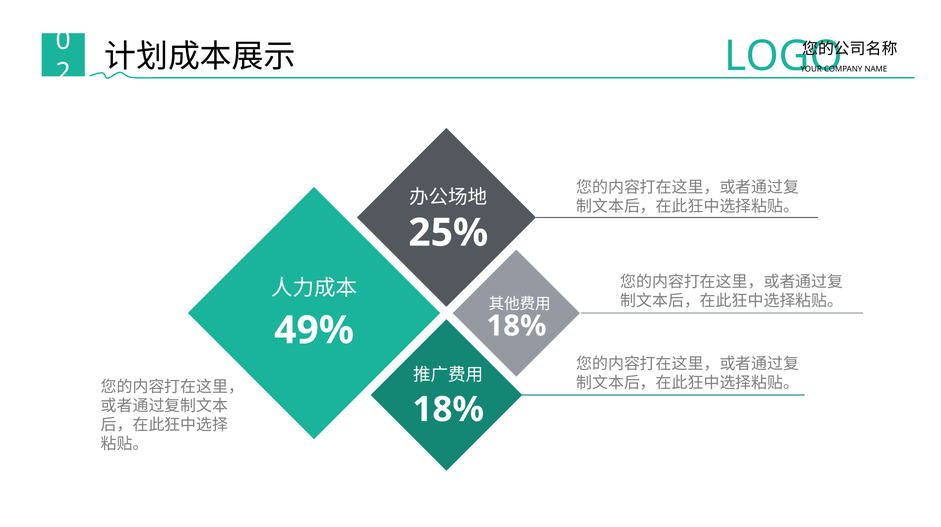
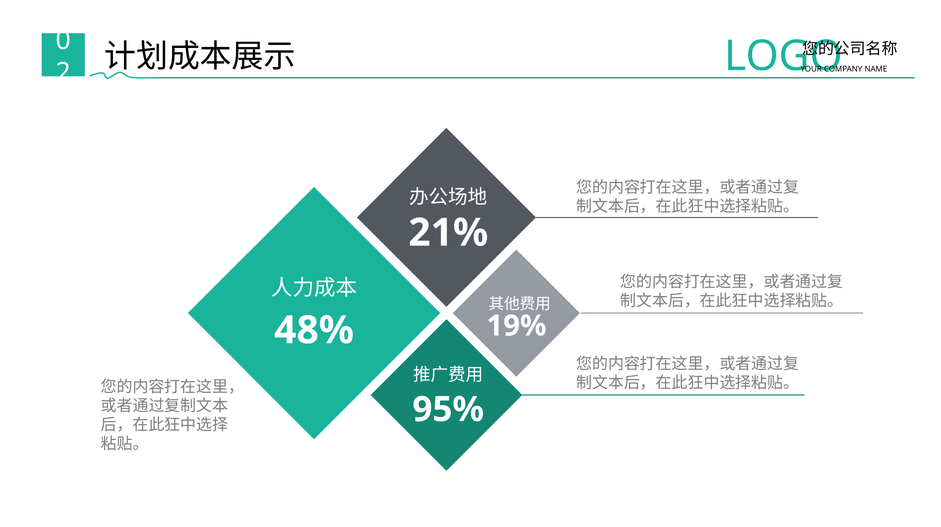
25%: 25% -> 21%
18% at (516, 326): 18% -> 19%
49%: 49% -> 48%
18% at (448, 410): 18% -> 95%
